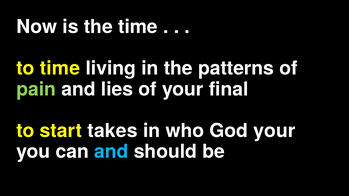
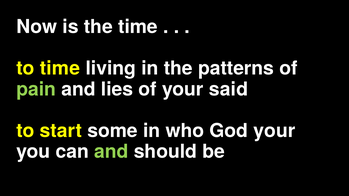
final: final -> said
takes: takes -> some
and at (111, 152) colour: light blue -> light green
